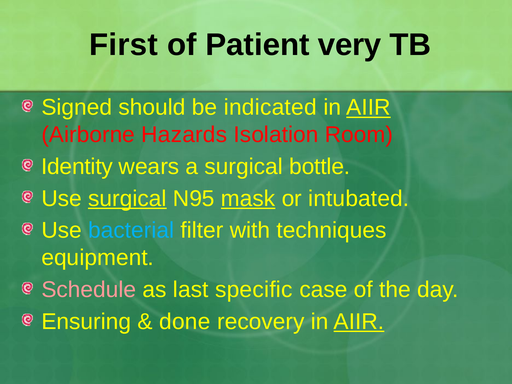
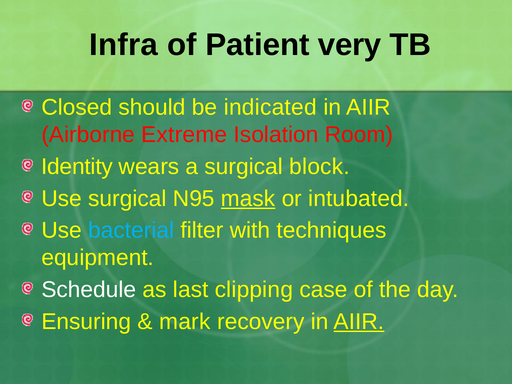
First: First -> Infra
Signed: Signed -> Closed
AIIR at (368, 107) underline: present -> none
Hazards: Hazards -> Extreme
bottle: bottle -> block
surgical at (127, 199) underline: present -> none
Schedule colour: pink -> white
specific: specific -> clipping
done: done -> mark
